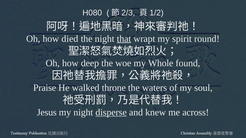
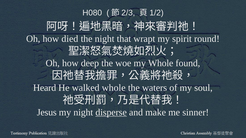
that underline: present -> none
Praise: Praise -> Heard
walked throne: throne -> whole
knew: knew -> make
across: across -> sinner
